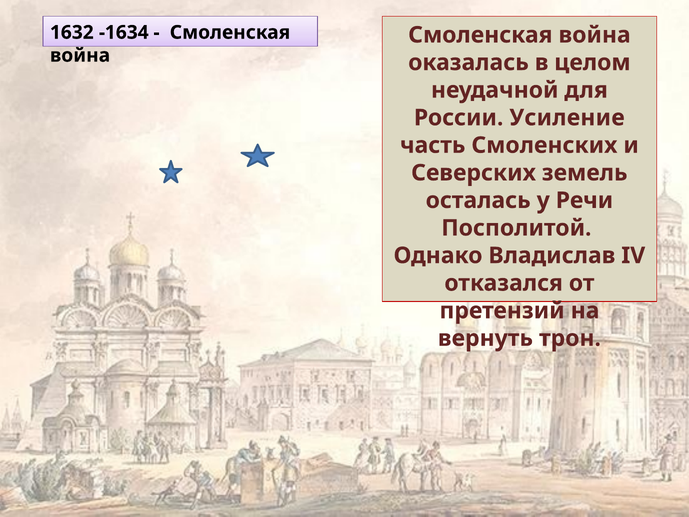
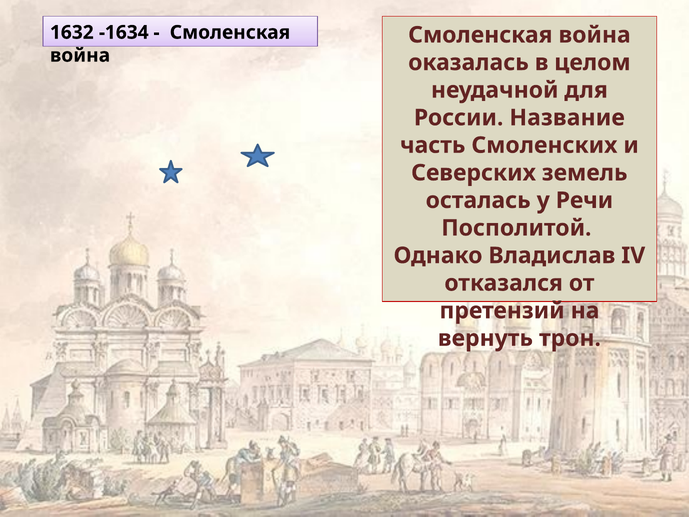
Усиление: Усиление -> Название
